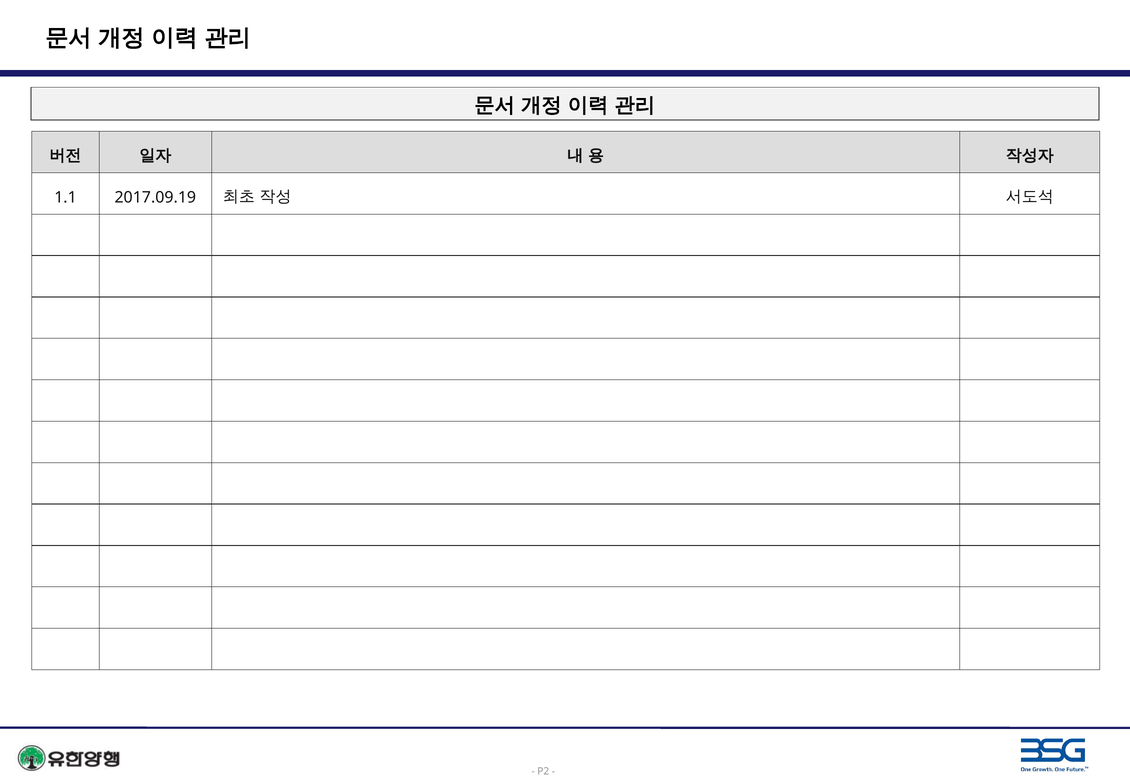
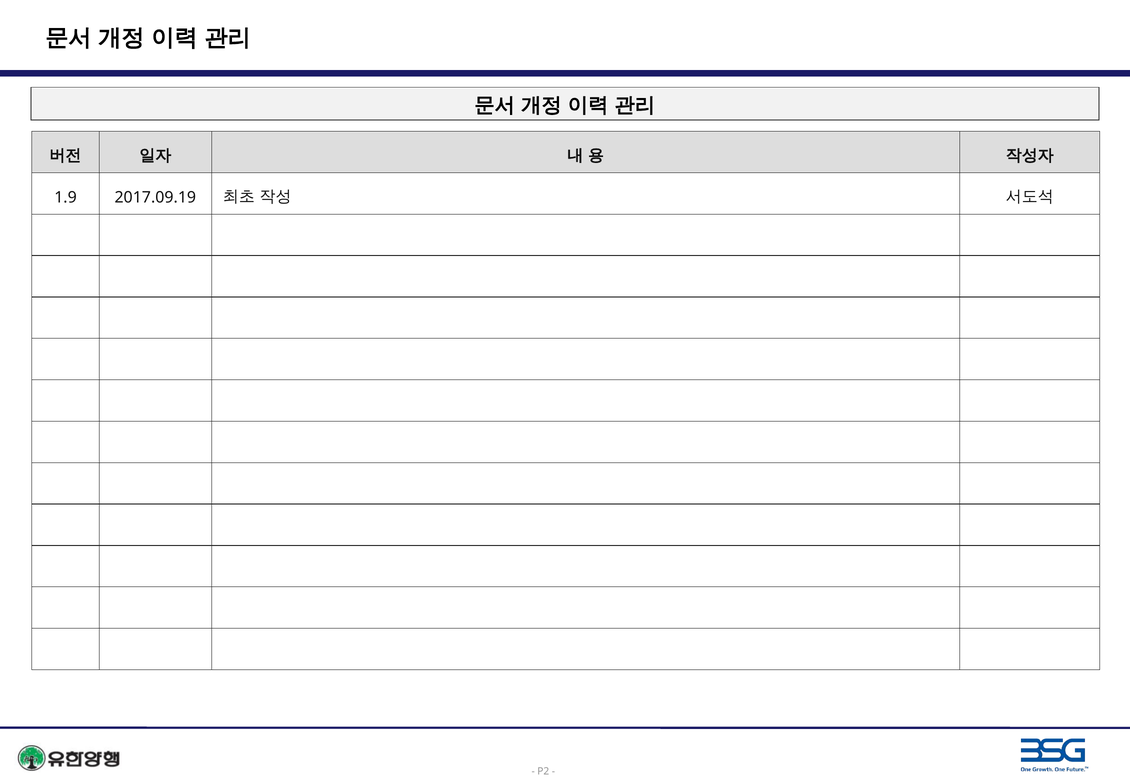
1.1: 1.1 -> 1.9
